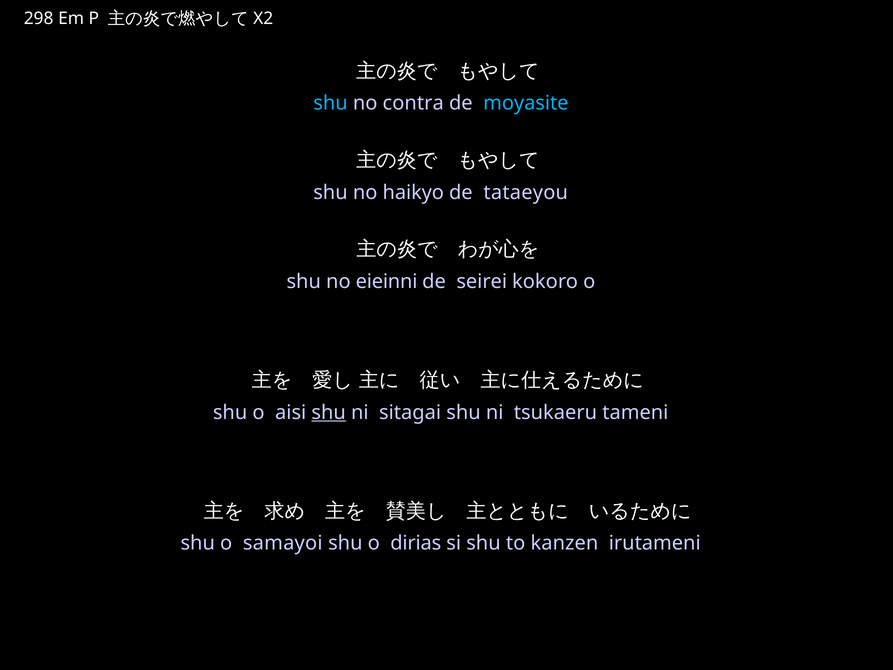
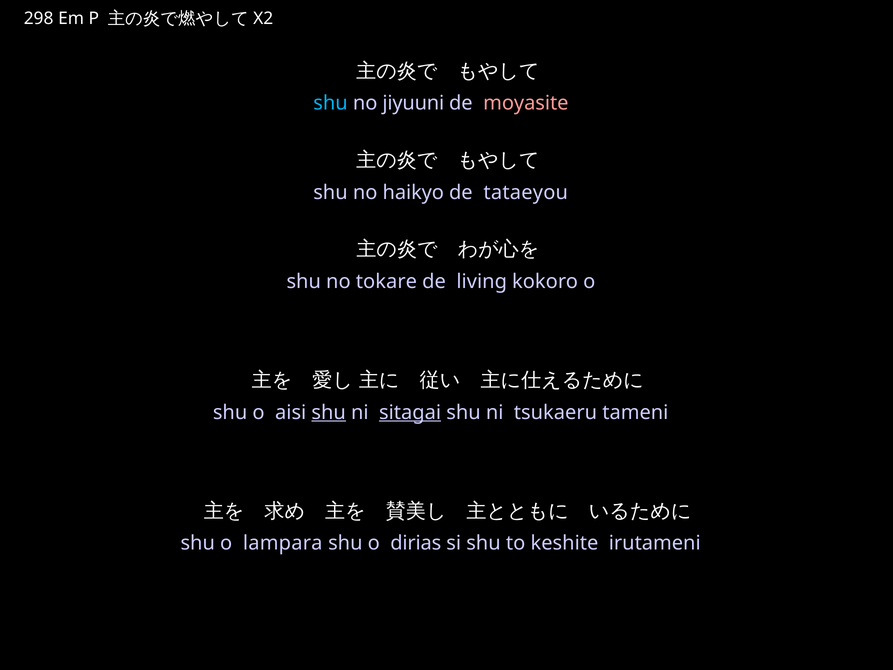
contra: contra -> jiyuuni
moyasite colour: light blue -> pink
eieinni: eieinni -> tokare
seirei: seirei -> living
sitagai underline: none -> present
samayoi: samayoi -> lampara
kanzen: kanzen -> keshite
